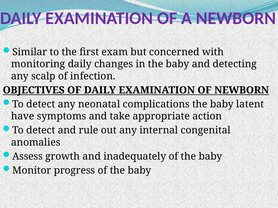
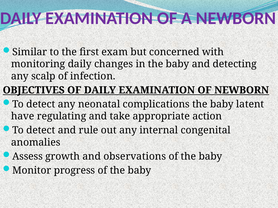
symptoms: symptoms -> regulating
inadequately: inadequately -> observations
